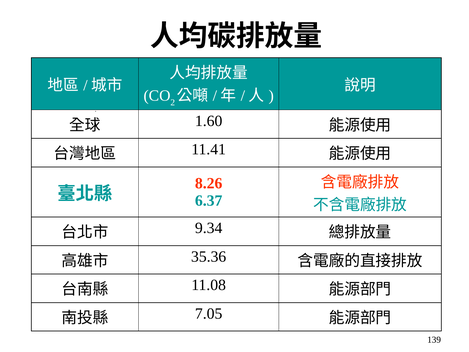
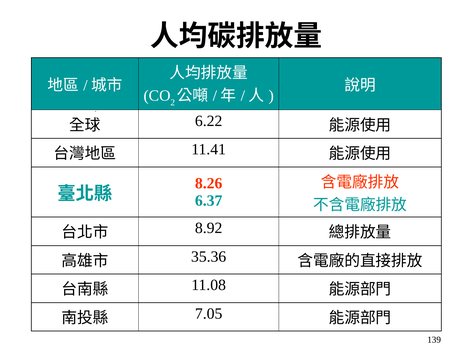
1.60: 1.60 -> 6.22
9.34: 9.34 -> 8.92
